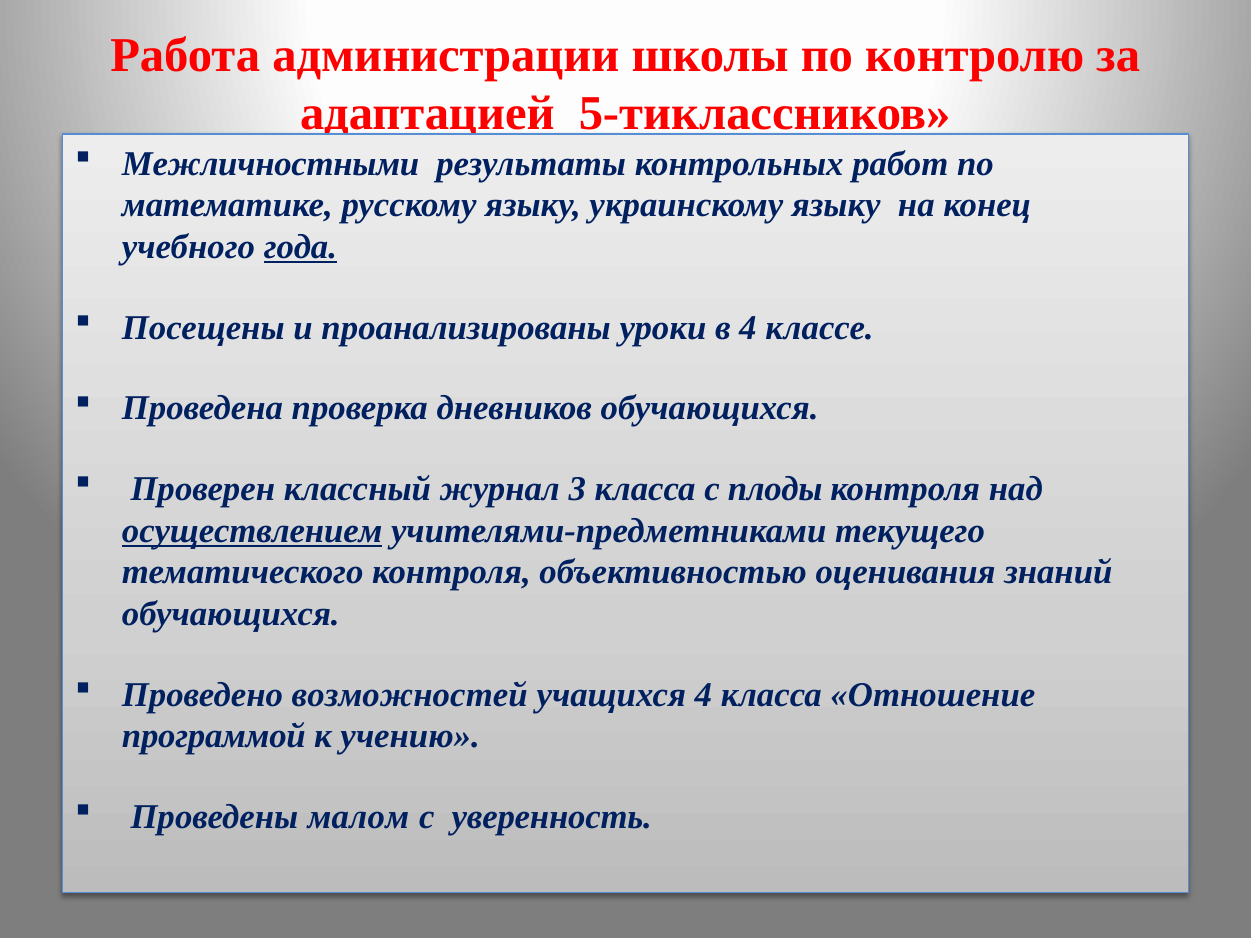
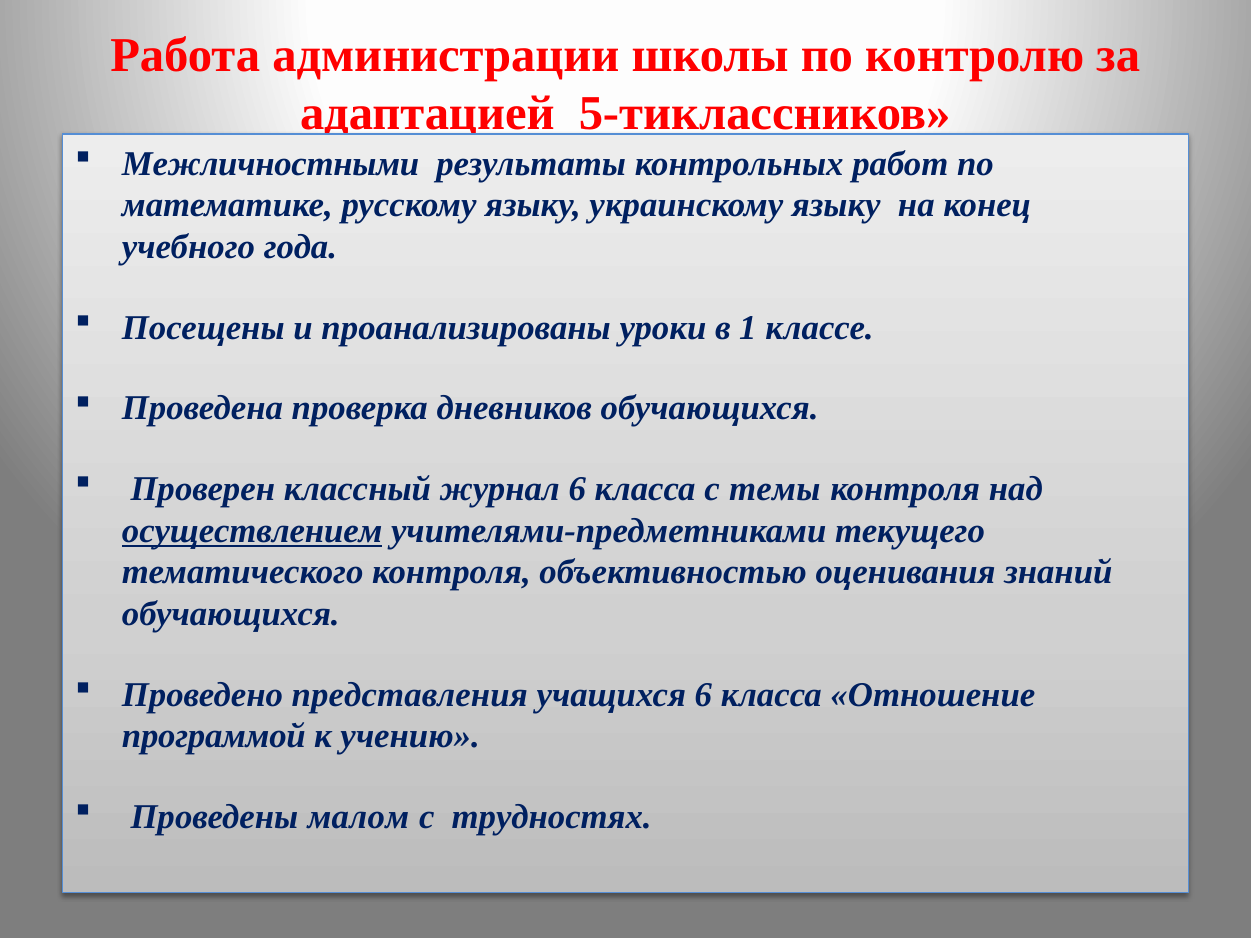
года underline: present -> none
в 4: 4 -> 1
журнал 3: 3 -> 6
плоды: плоды -> темы
возможностей: возможностей -> представления
учащихся 4: 4 -> 6
уверенность: уверенность -> трудностях
